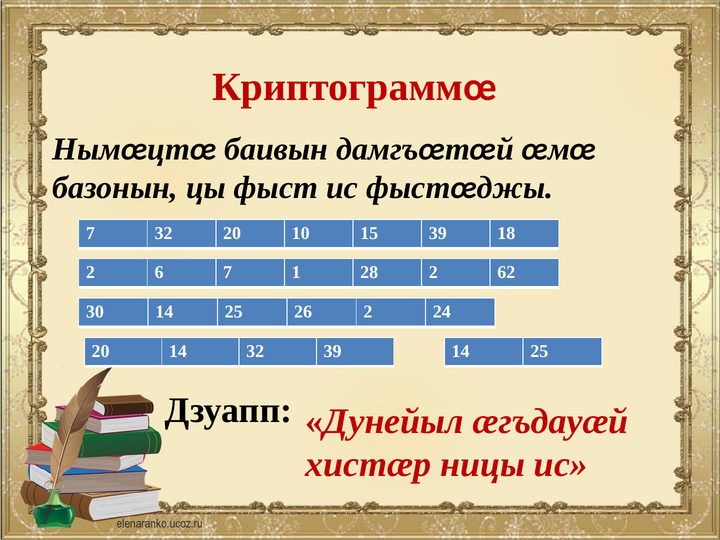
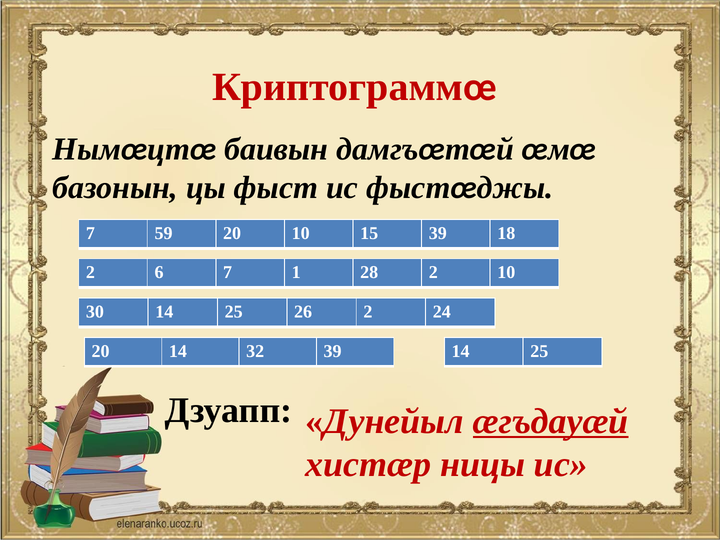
7 32: 32 -> 59
2 62: 62 -> 10
æгъдауæй underline: none -> present
